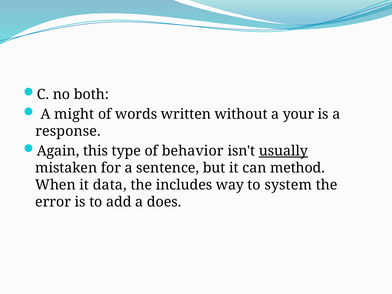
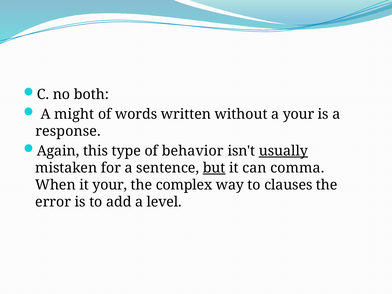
but underline: none -> present
method: method -> comma
it data: data -> your
includes: includes -> complex
system: system -> clauses
does: does -> level
